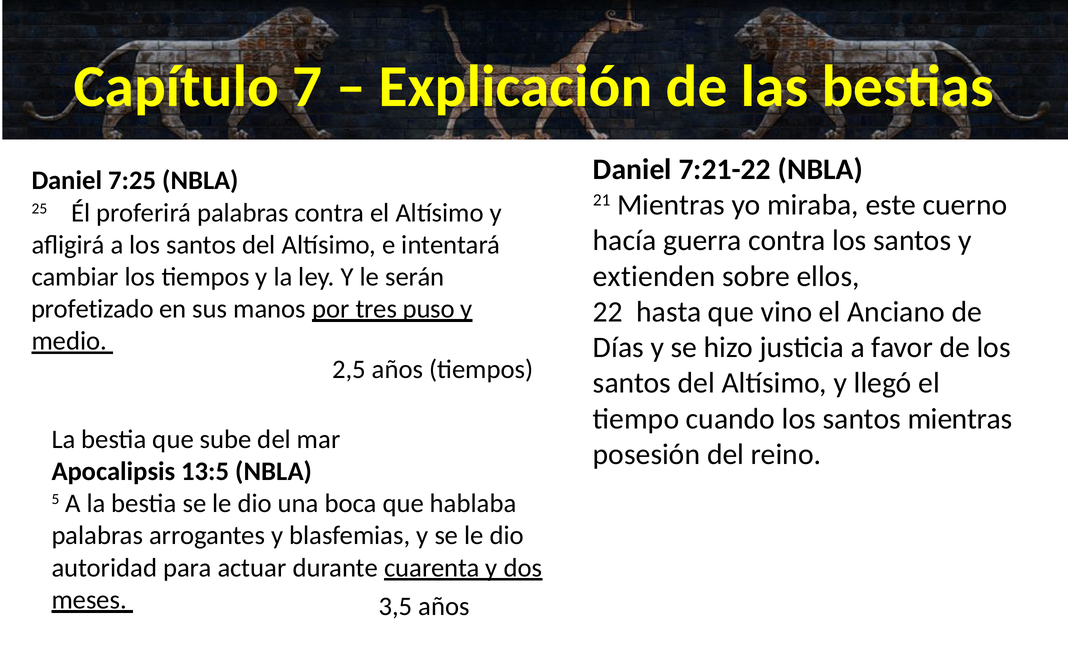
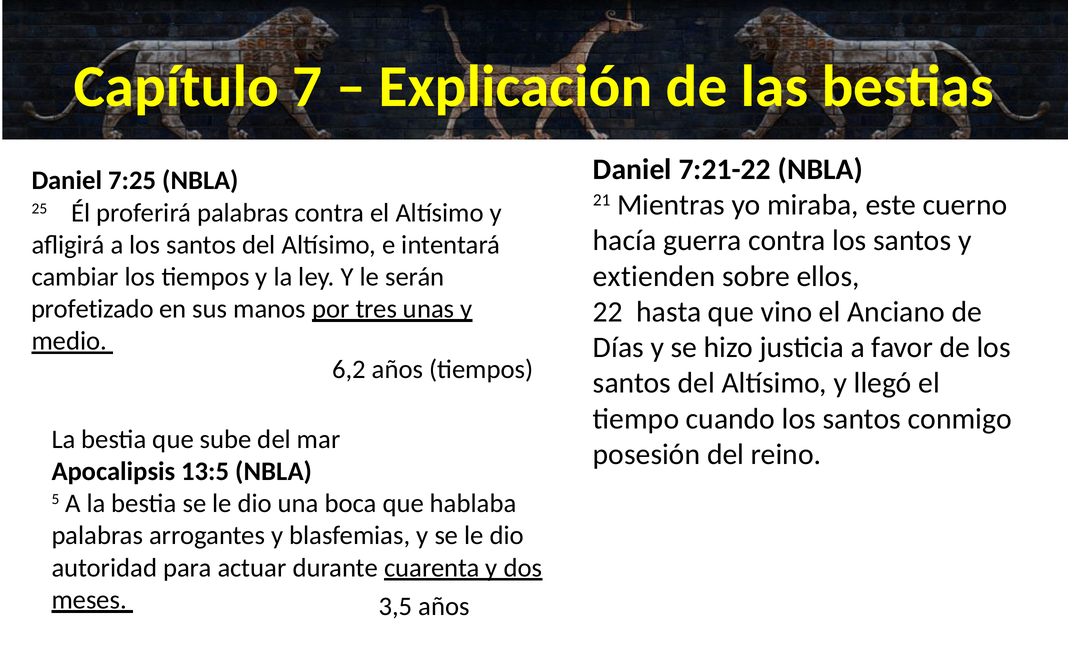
puso: puso -> unas
2,5: 2,5 -> 6,2
santos mientras: mientras -> conmigo
